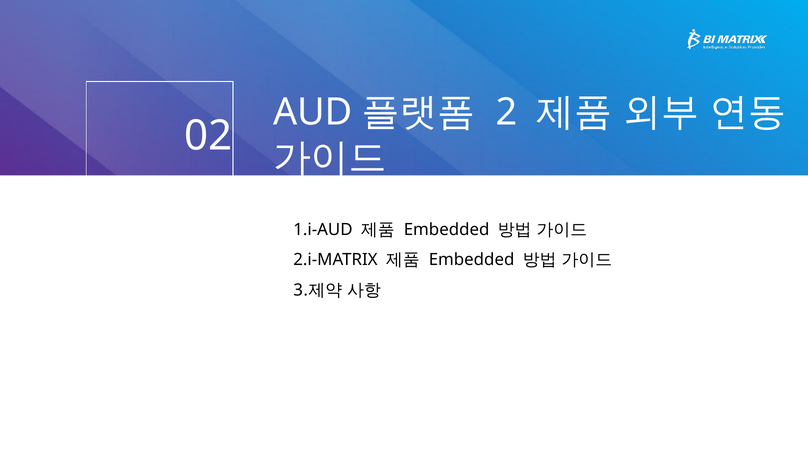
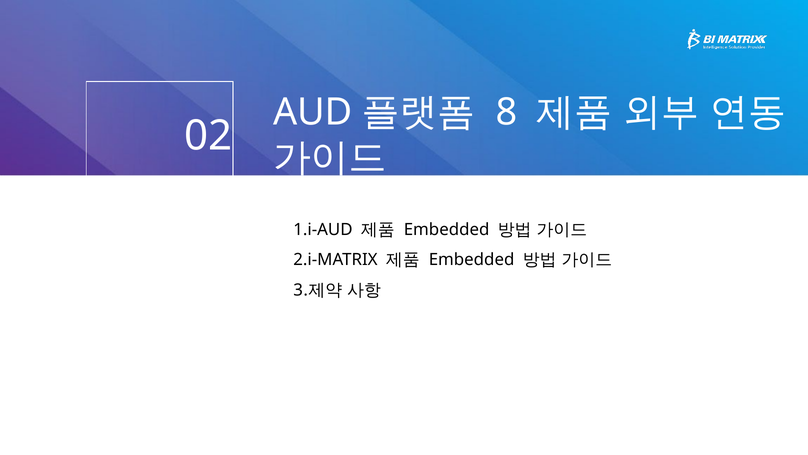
2: 2 -> 8
